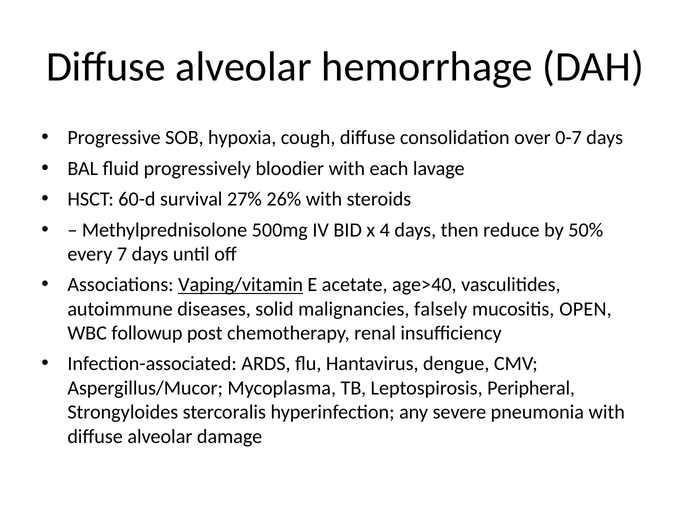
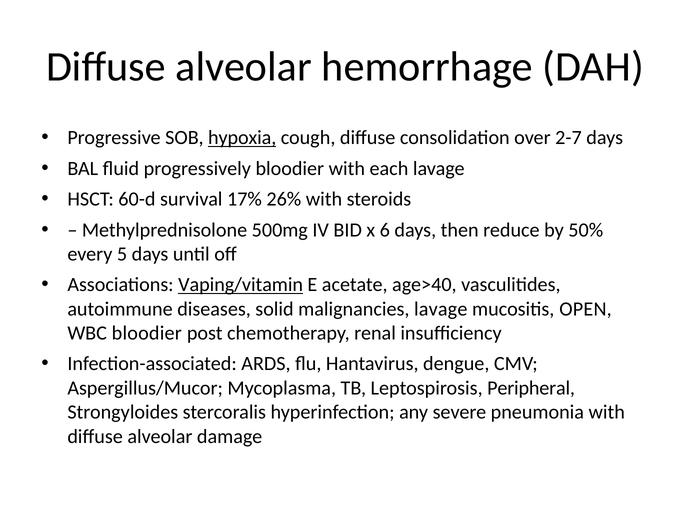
hypoxia underline: none -> present
0-7: 0-7 -> 2-7
27%: 27% -> 17%
4: 4 -> 6
7: 7 -> 5
malignancies falsely: falsely -> lavage
WBC followup: followup -> bloodier
